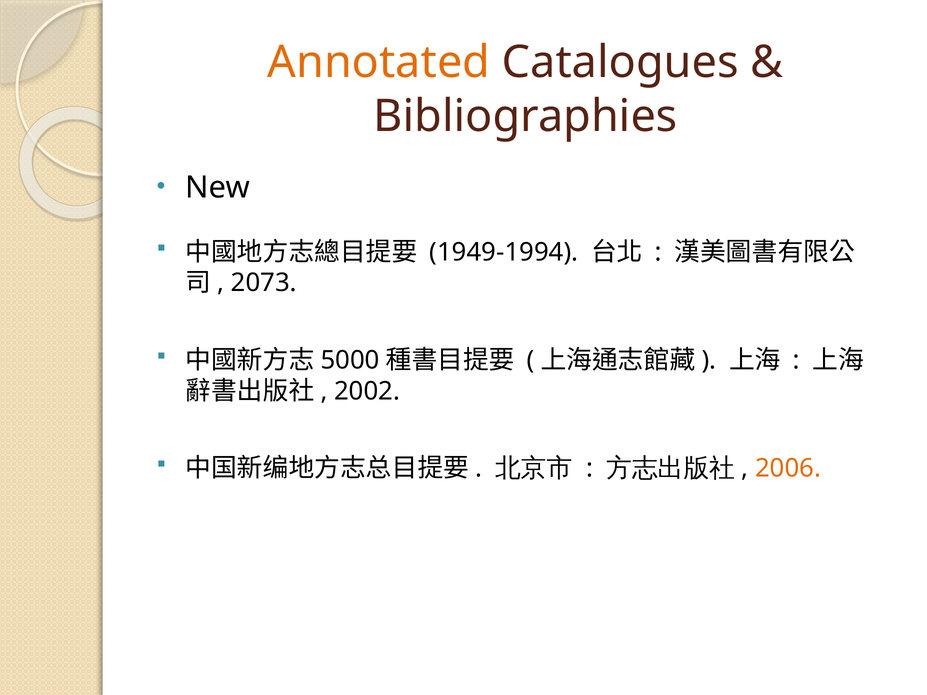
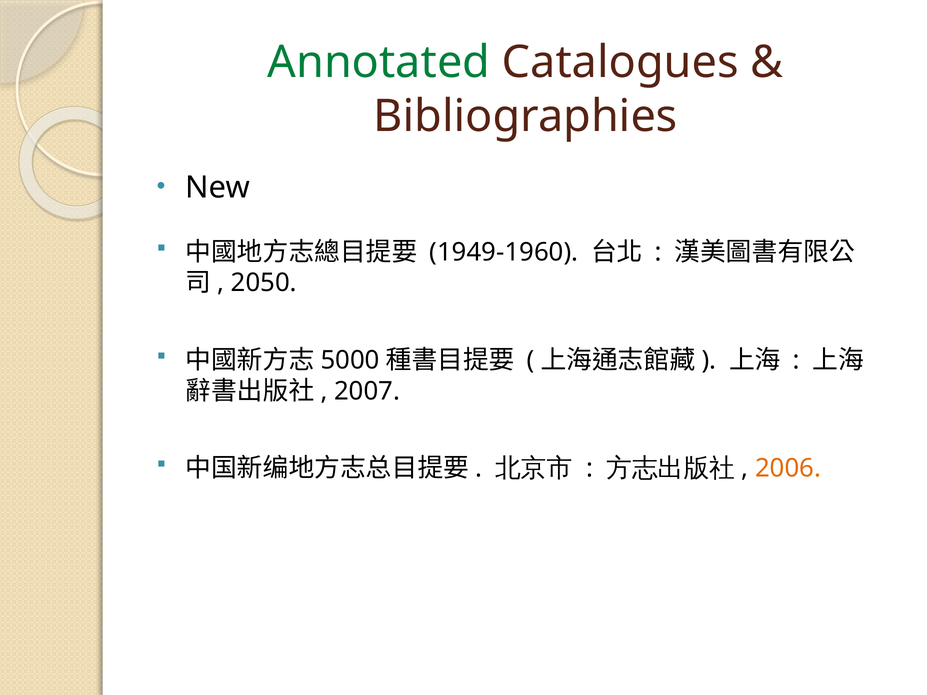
Annotated colour: orange -> green
1949-1994: 1949-1994 -> 1949-1960
2073: 2073 -> 2050
2002: 2002 -> 2007
